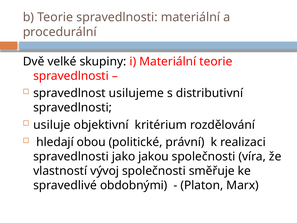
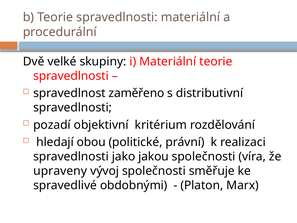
usilujeme: usilujeme -> zaměřeno
usiluje: usiluje -> pozadí
vlastností: vlastností -> upraveny
